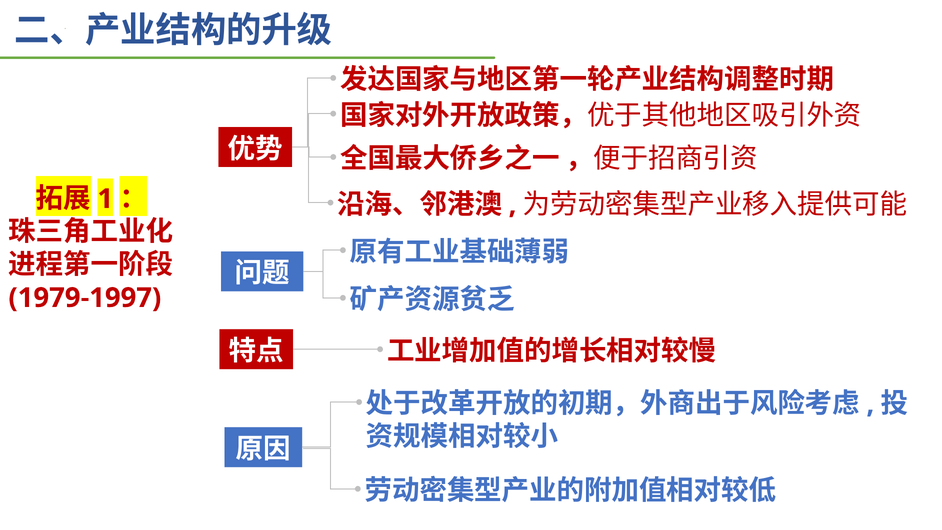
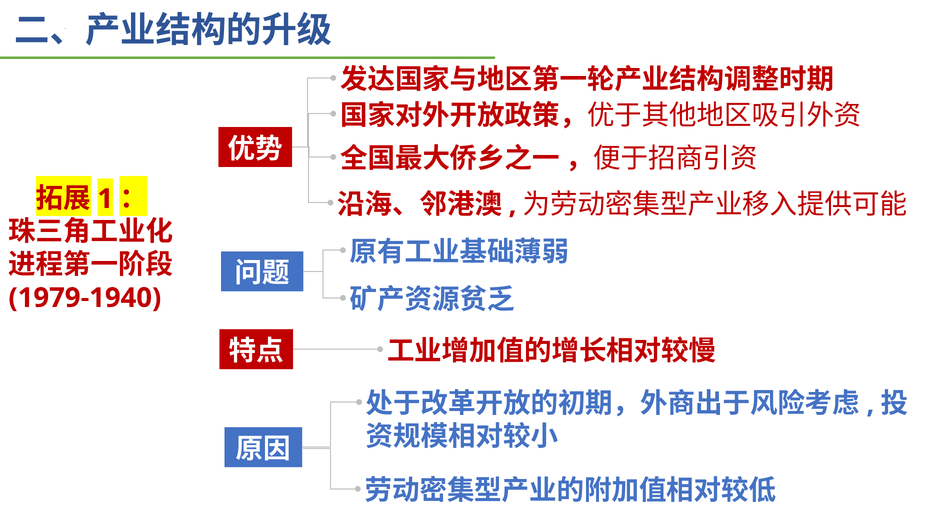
1979-1997: 1979-1997 -> 1979-1940
